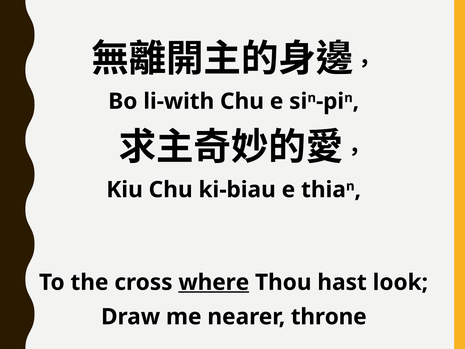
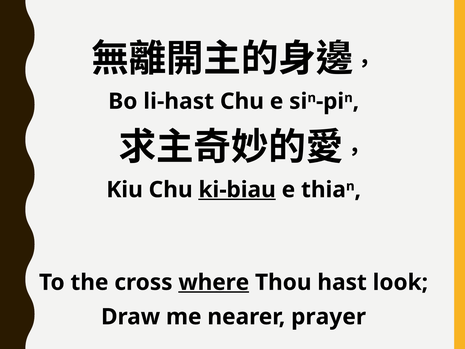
li-with: li-with -> li-hast
ki-biau underline: none -> present
throne: throne -> prayer
